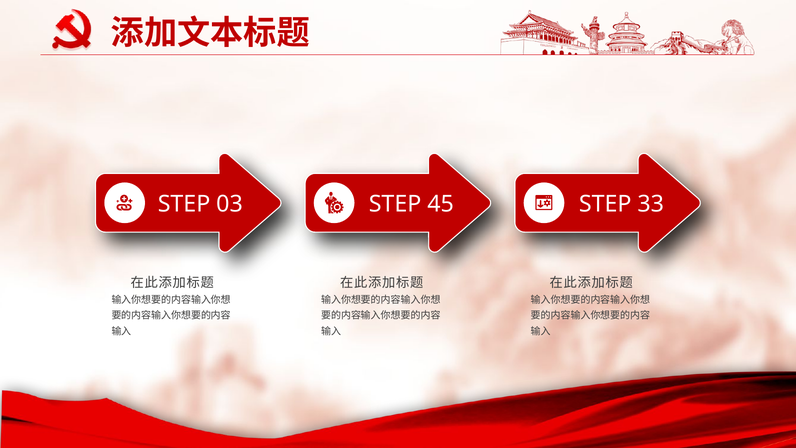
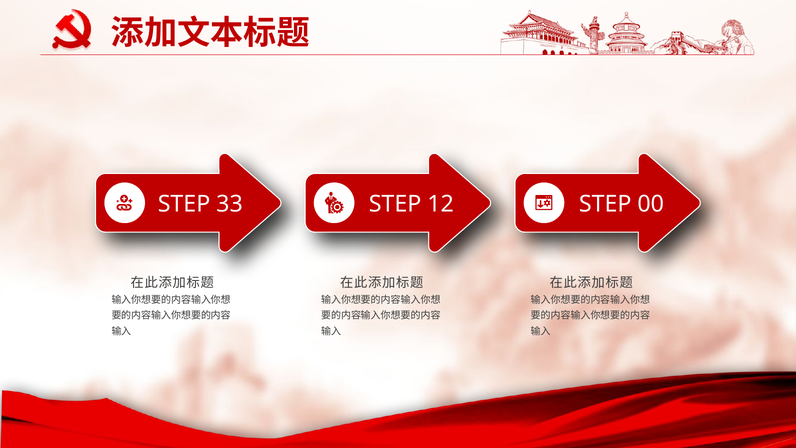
03: 03 -> 33
45: 45 -> 12
33: 33 -> 00
